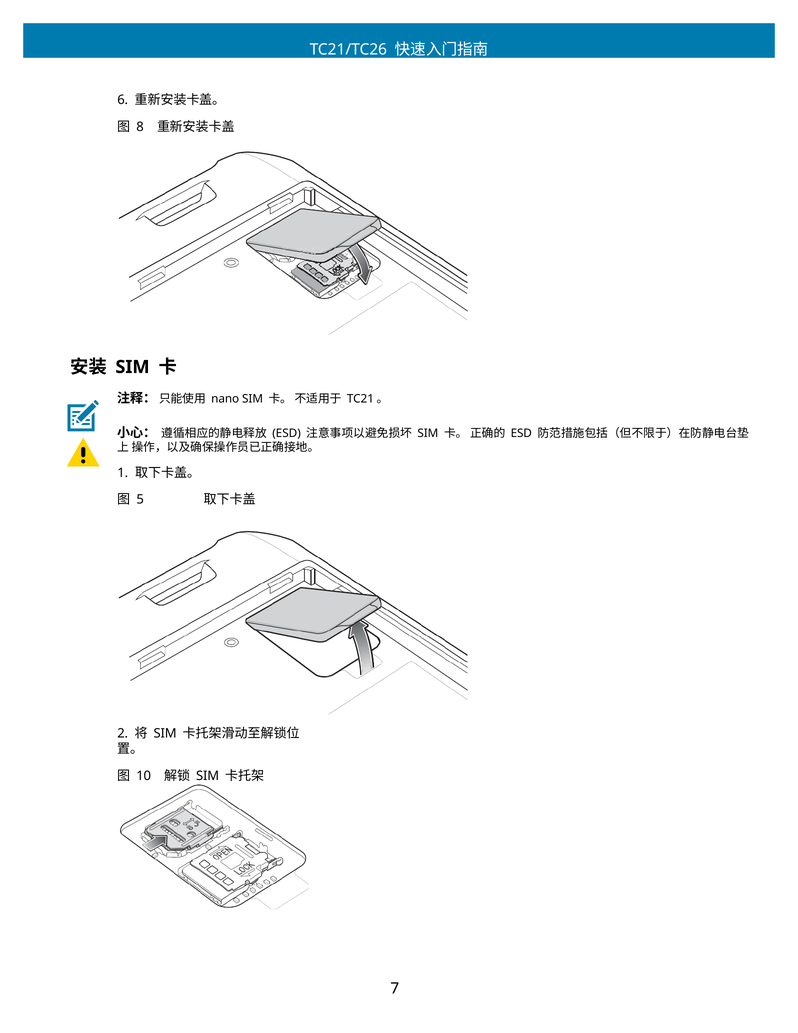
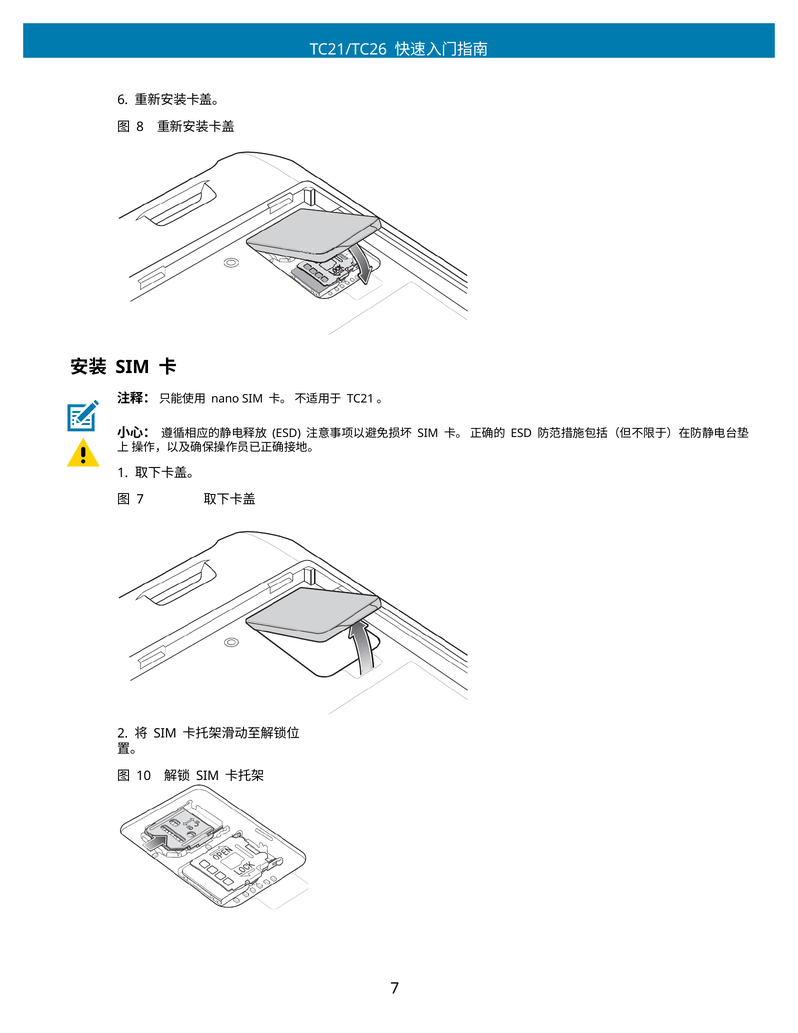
5 at (140, 499): 5 -> 7
